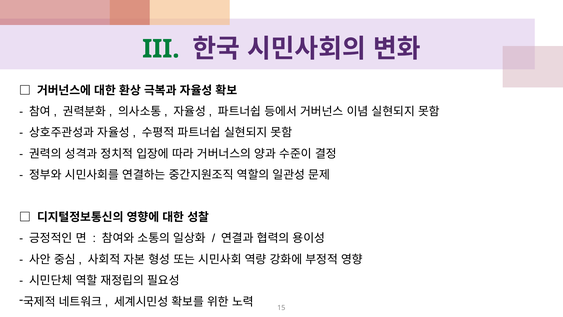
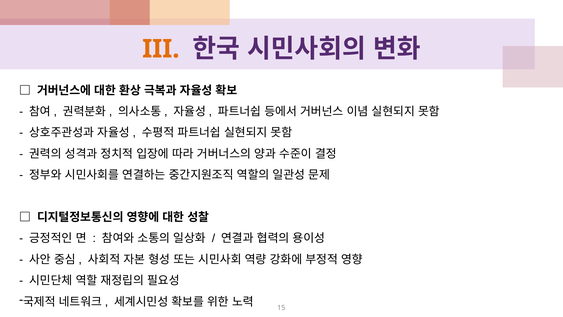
III colour: green -> orange
